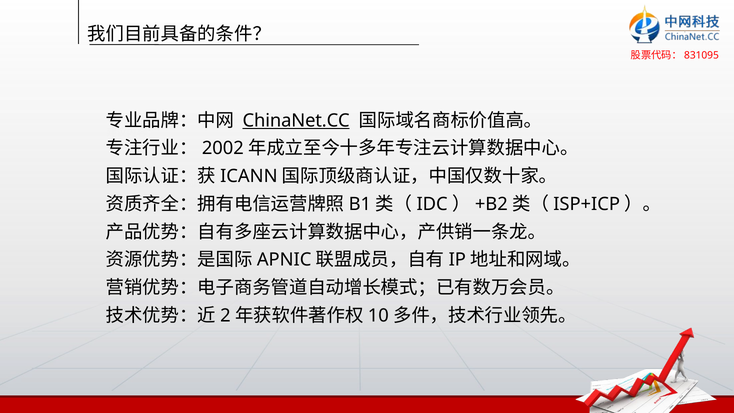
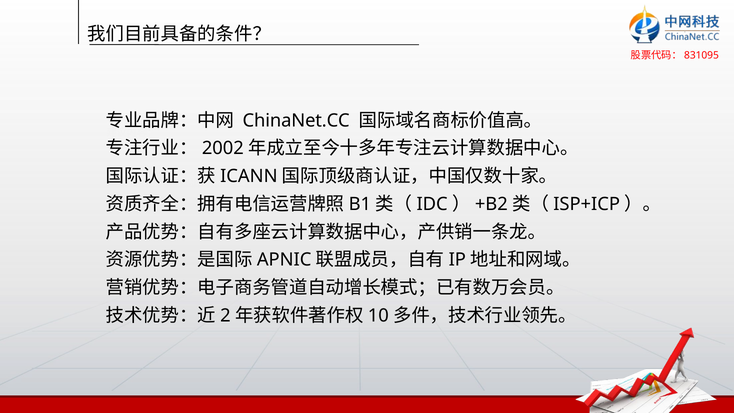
ChinaNet.CC underline: present -> none
